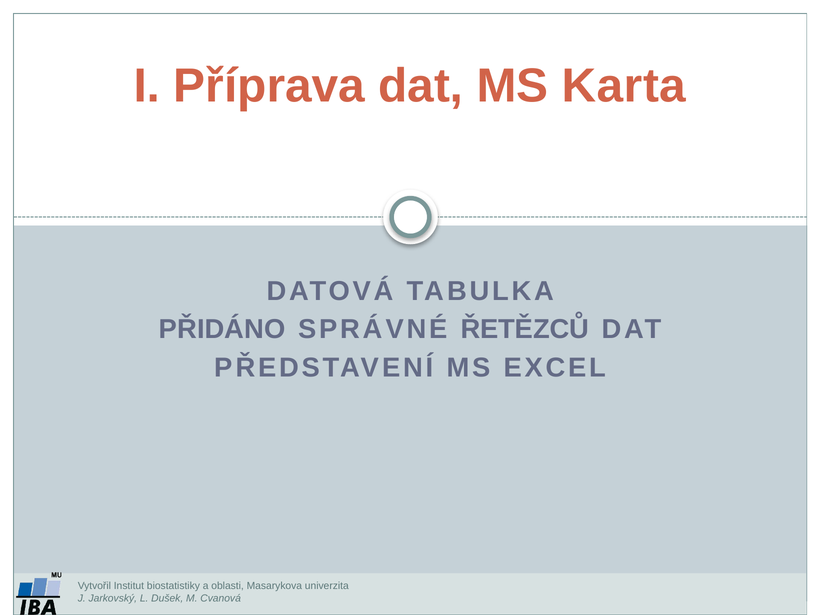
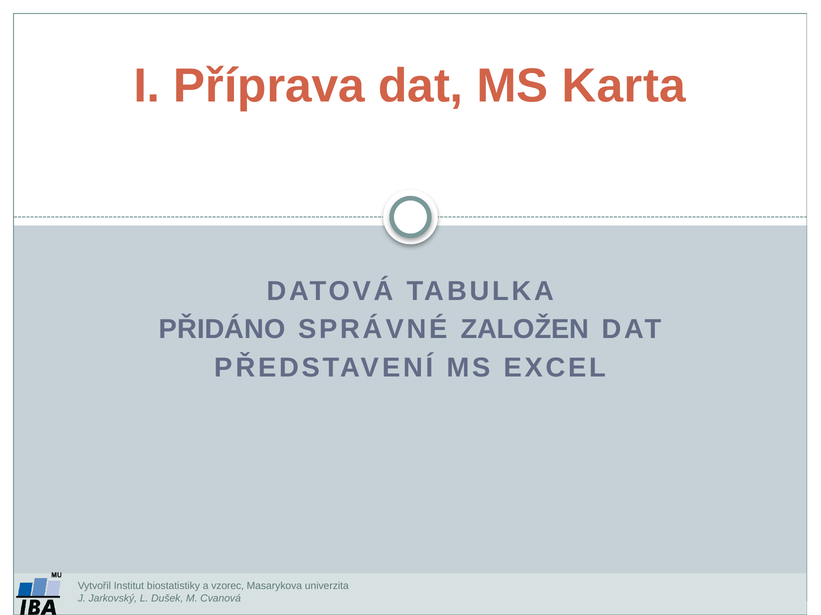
ŘETĚZCŮ: ŘETĚZCŮ -> ZALOŽEN
oblasti: oblasti -> vzorec
